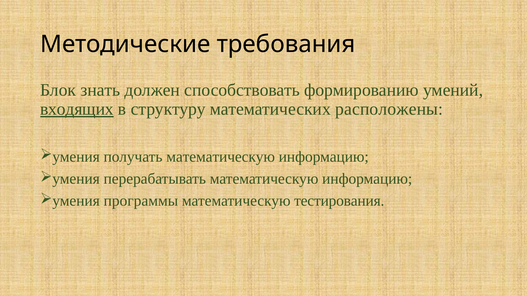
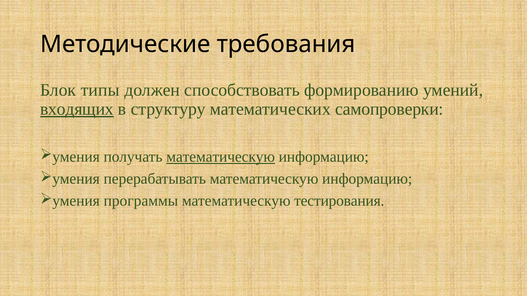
знать: знать -> типы
расположены: расположены -> самопроверки
математическую at (221, 157) underline: none -> present
